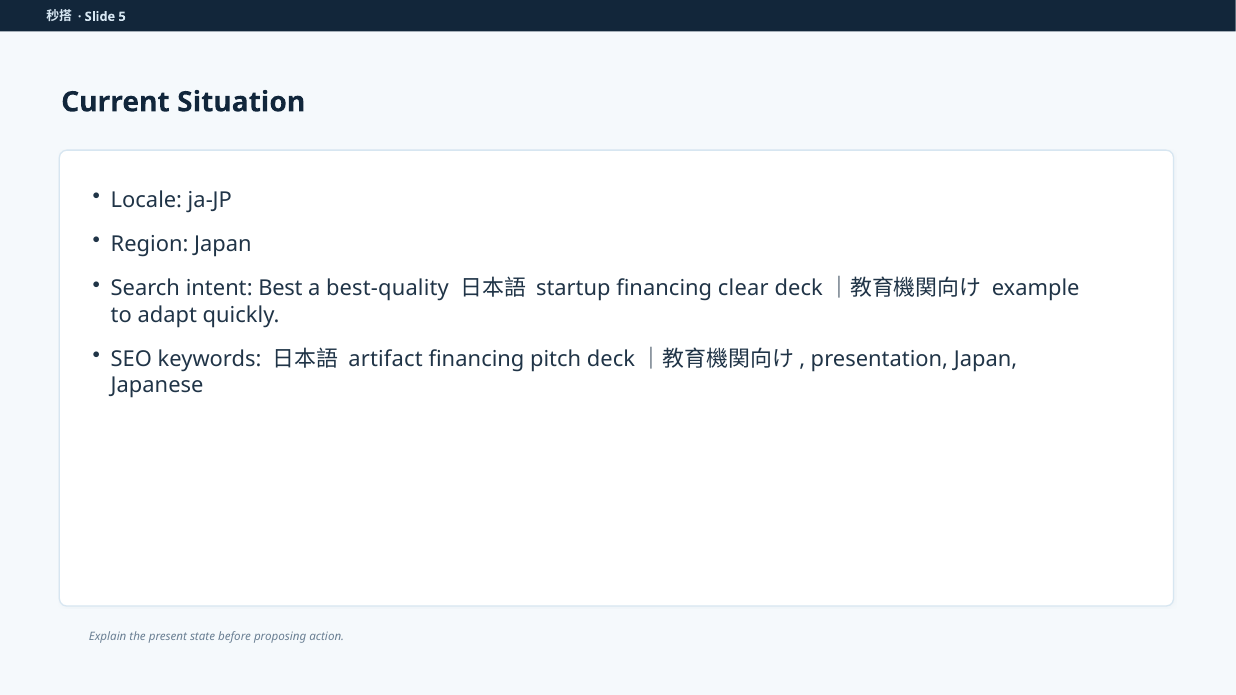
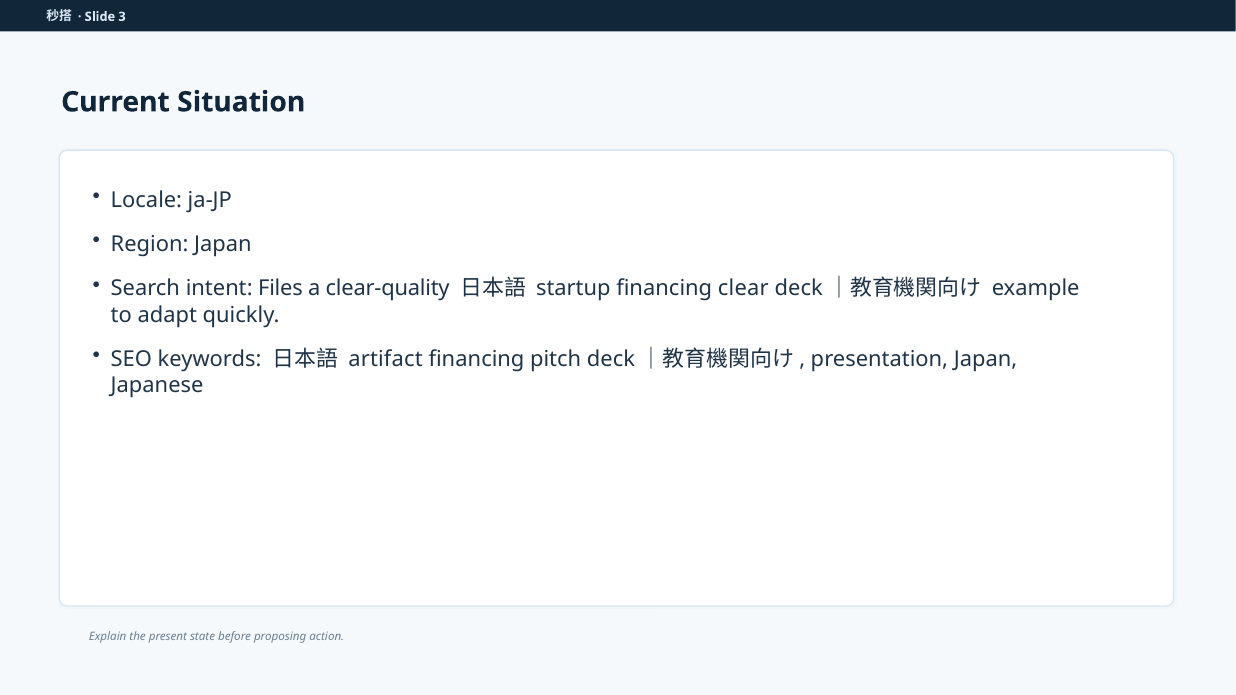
5: 5 -> 3
Best: Best -> Files
best-quality: best-quality -> clear-quality
